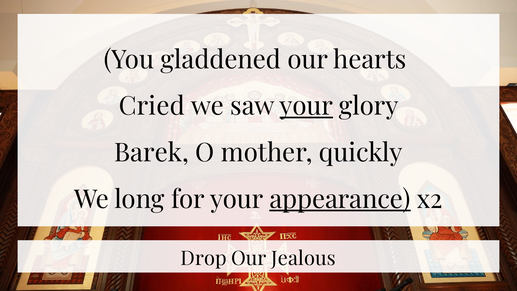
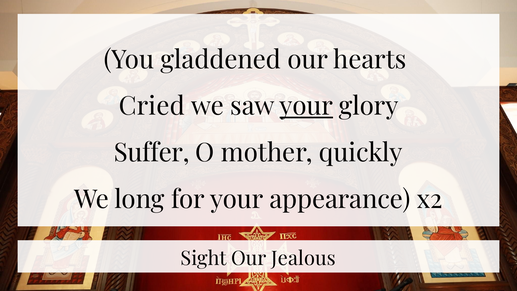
Barek: Barek -> Suffer
appearance underline: present -> none
Drop: Drop -> Sight
